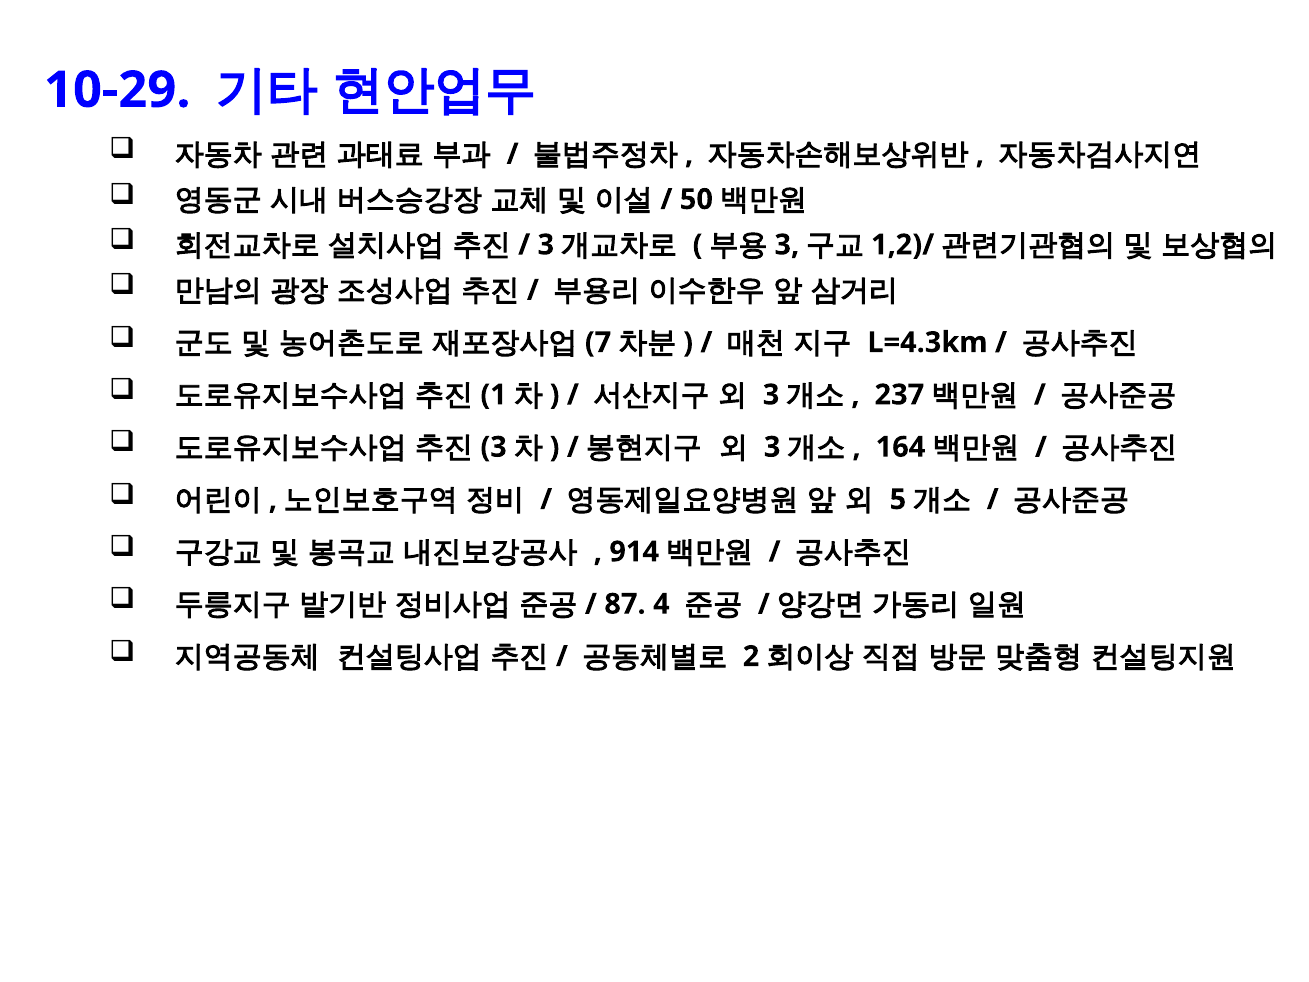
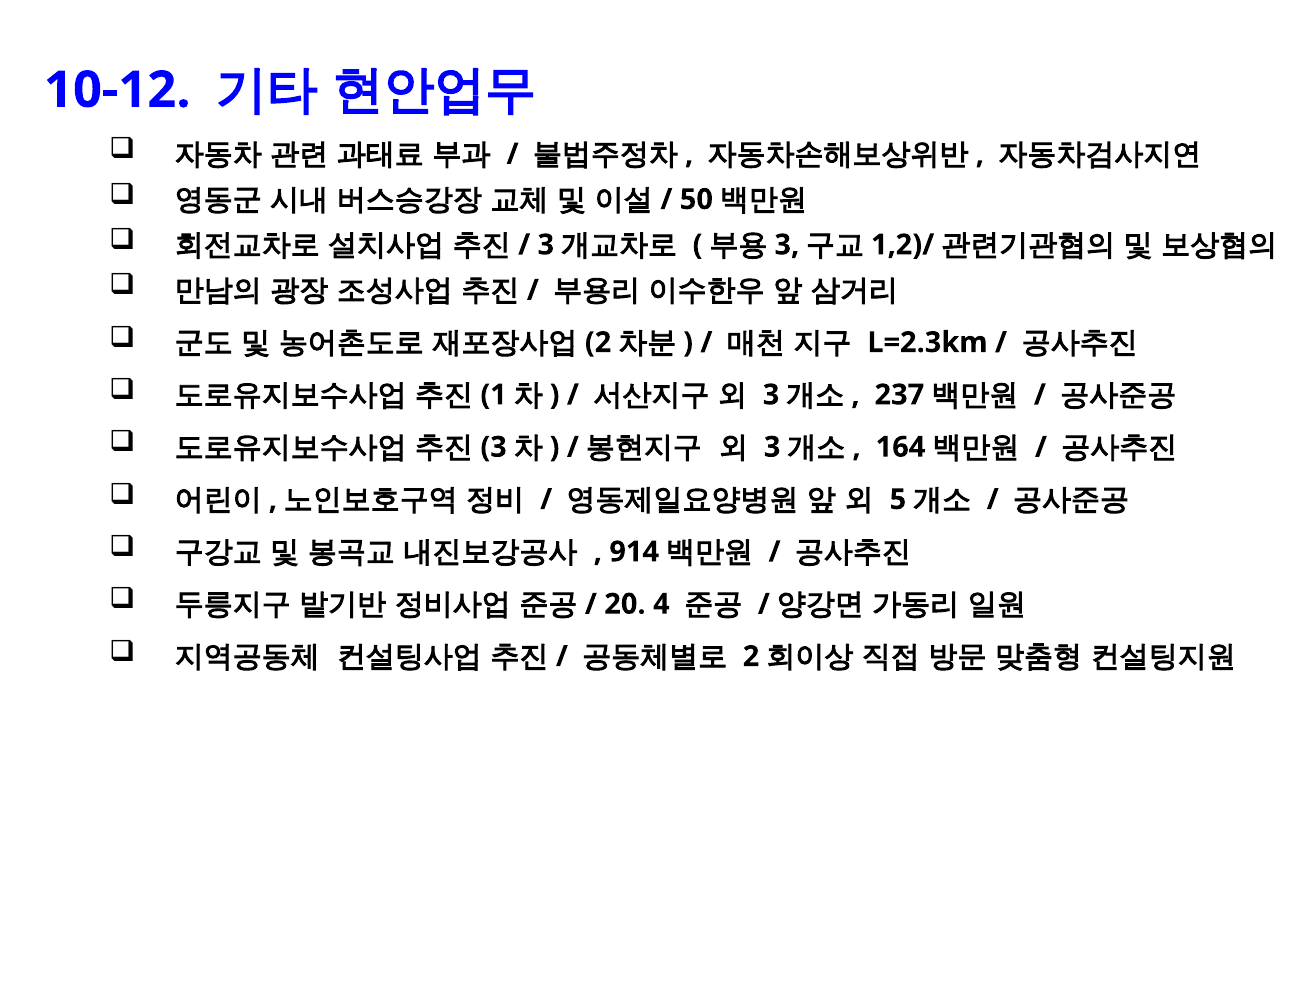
10-29: 10-29 -> 10-12
7 at (598, 342): 7 -> 2
L=4.3km: L=4.3km -> L=2.3km
87: 87 -> 20
